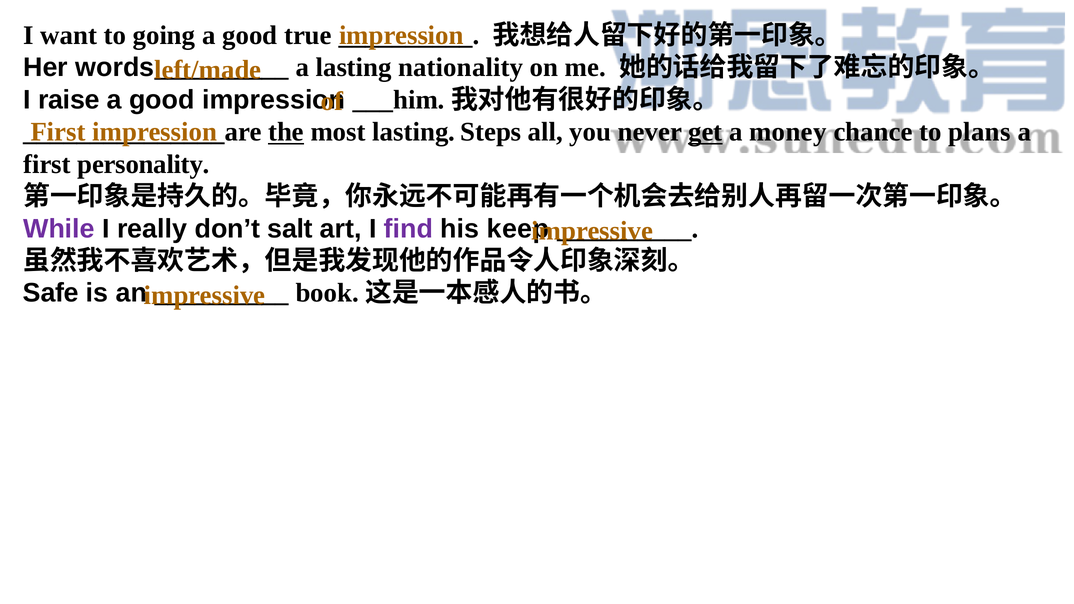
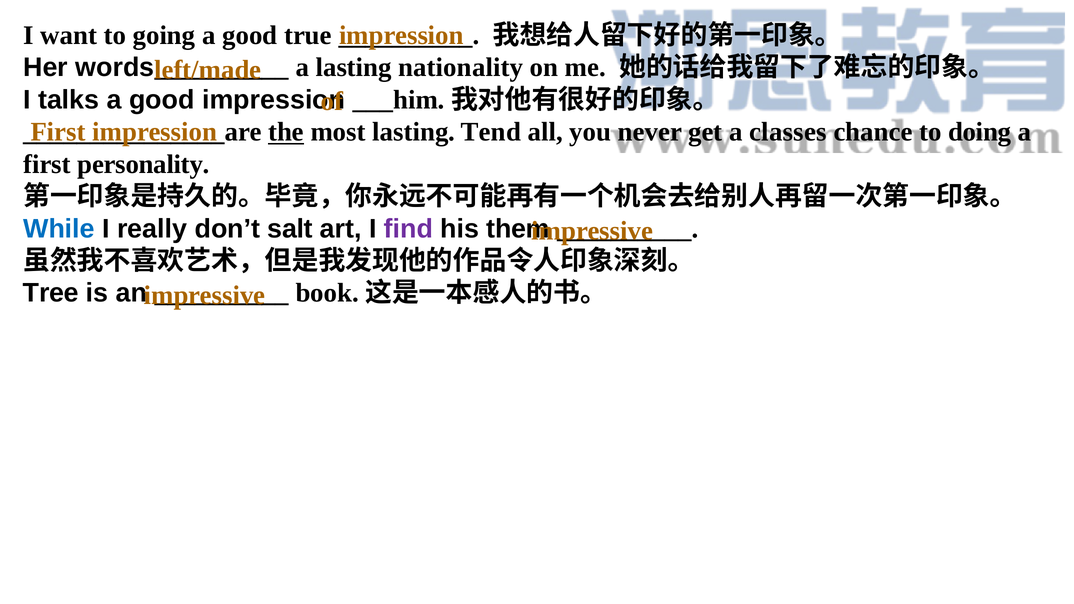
raise: raise -> talks
Steps: Steps -> Tend
get underline: present -> none
money: money -> classes
plans: plans -> doing
While colour: purple -> blue
keep: keep -> them
Safe: Safe -> Tree
